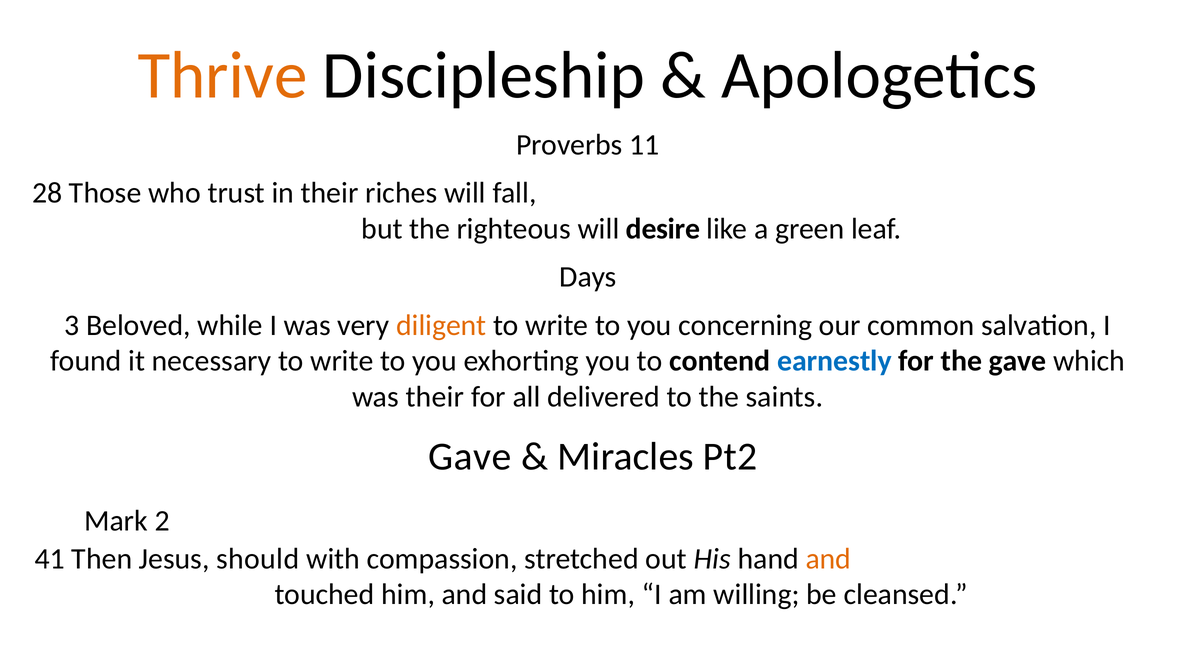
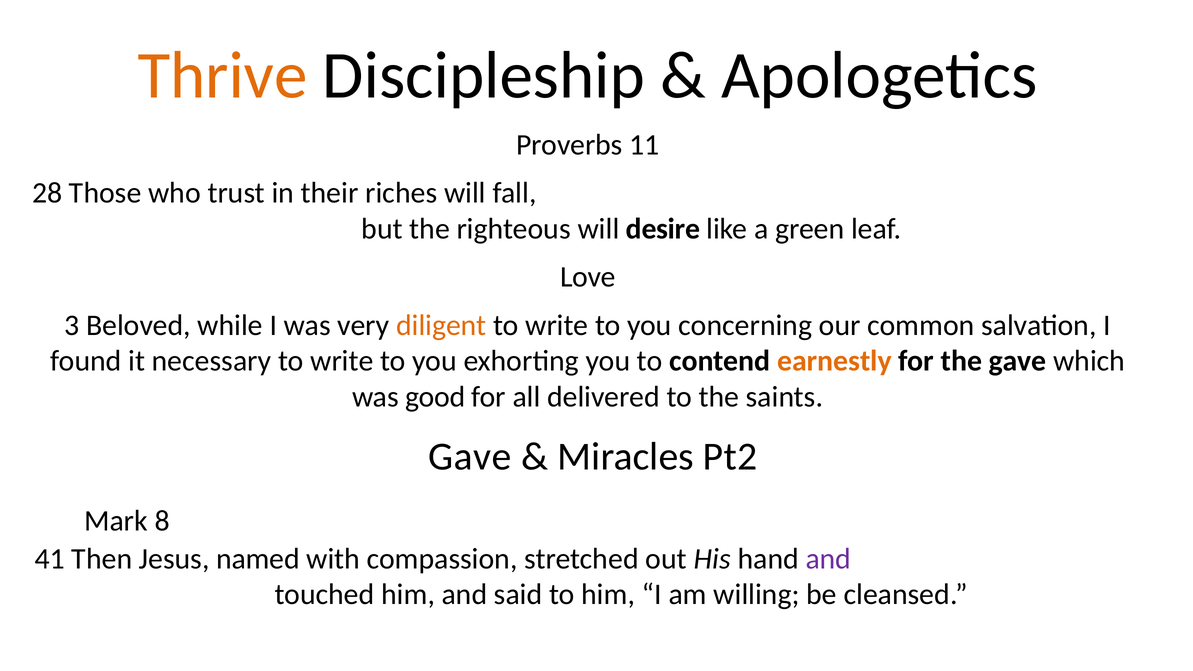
Days: Days -> Love
earnestly colour: blue -> orange
was their: their -> good
2: 2 -> 8
should: should -> named
and at (828, 559) colour: orange -> purple
